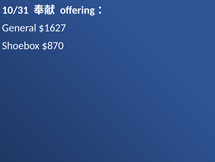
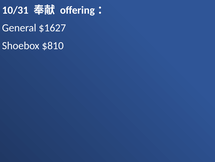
$870: $870 -> $810
